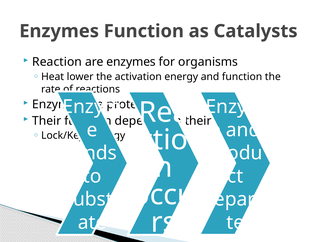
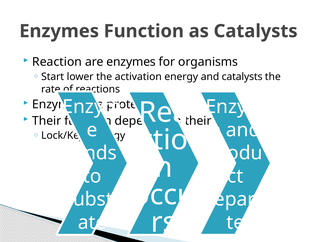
Heat: Heat -> Start
and function: function -> catalysts
